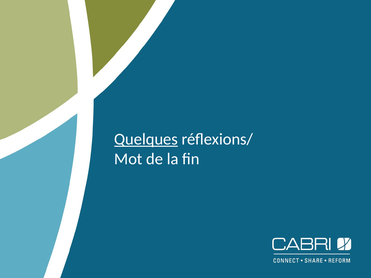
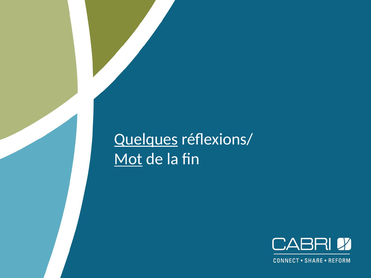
Mot underline: none -> present
